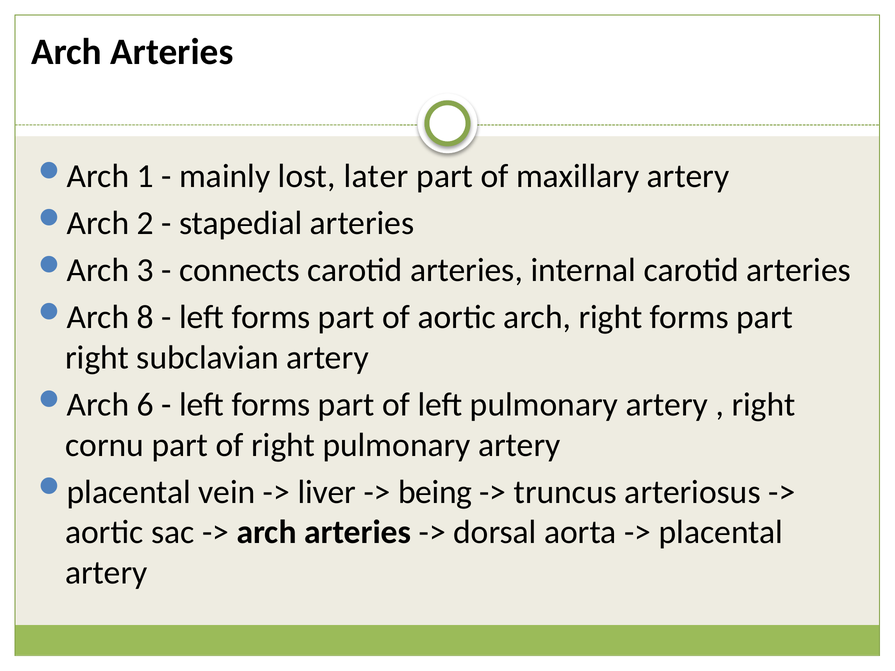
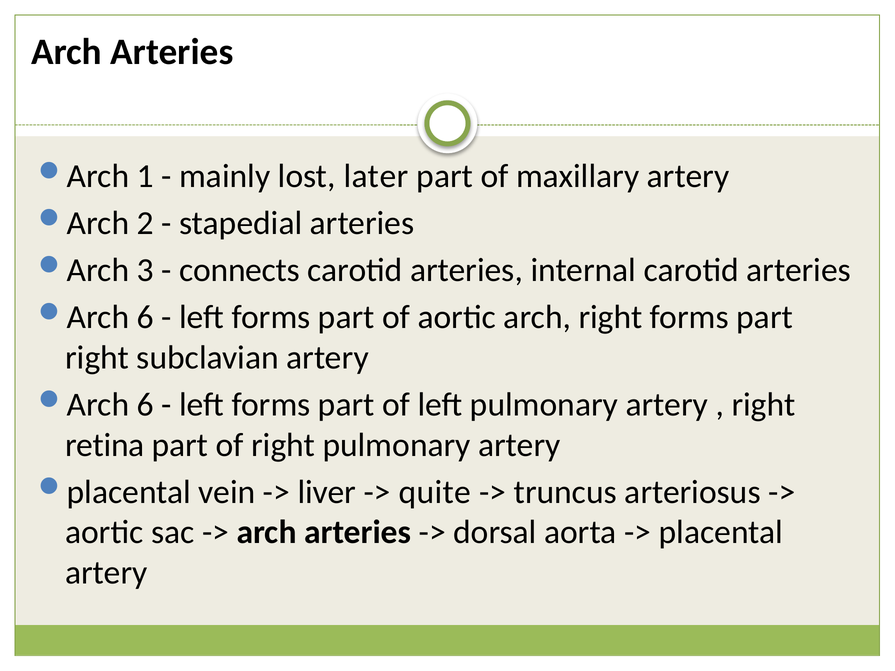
8 at (145, 317): 8 -> 6
cornu: cornu -> retina
being: being -> quite
